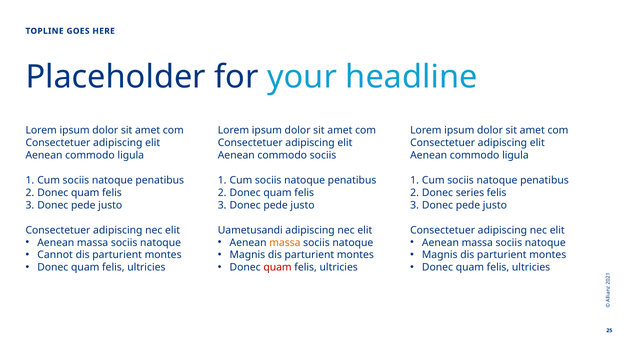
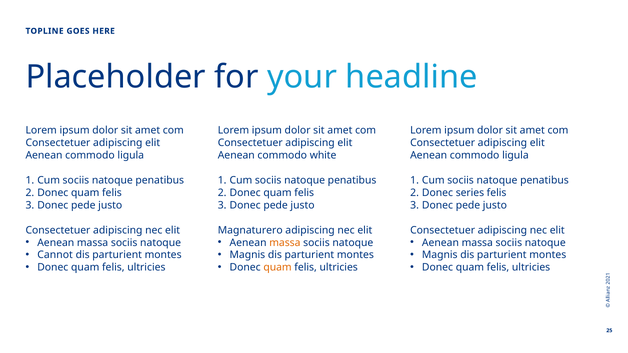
commodo sociis: sociis -> white
Uametusandi: Uametusandi -> Magnaturero
quam at (278, 268) colour: red -> orange
